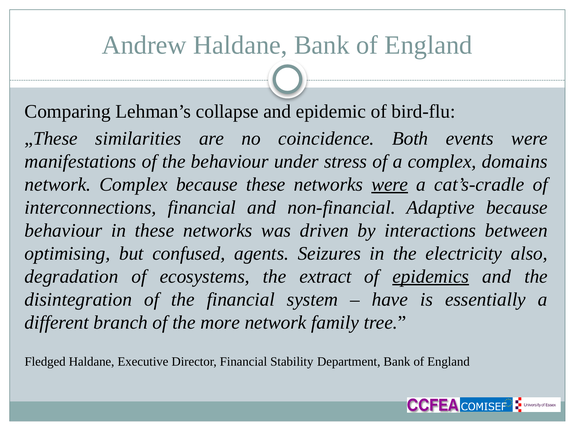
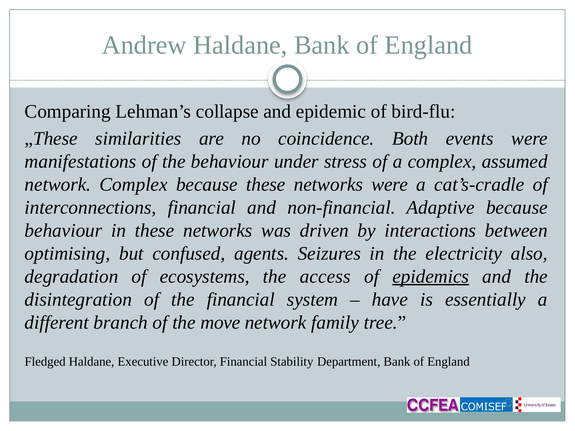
domains: domains -> assumed
were at (390, 185) underline: present -> none
extract: extract -> access
more: more -> move
